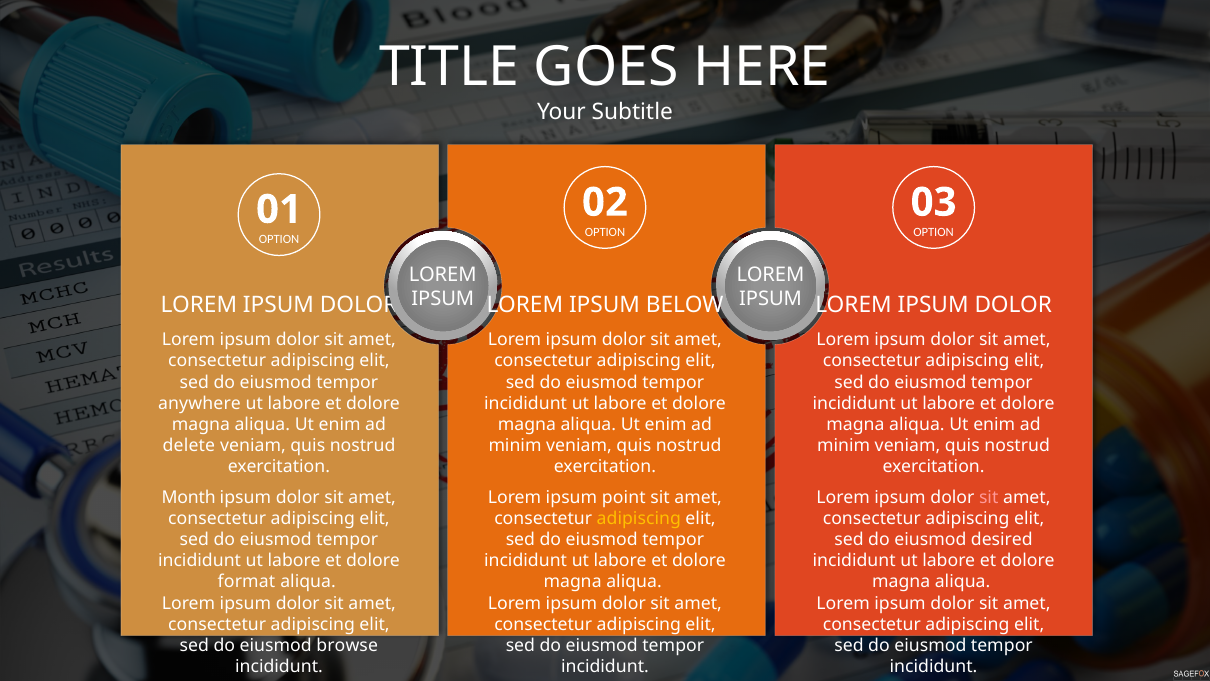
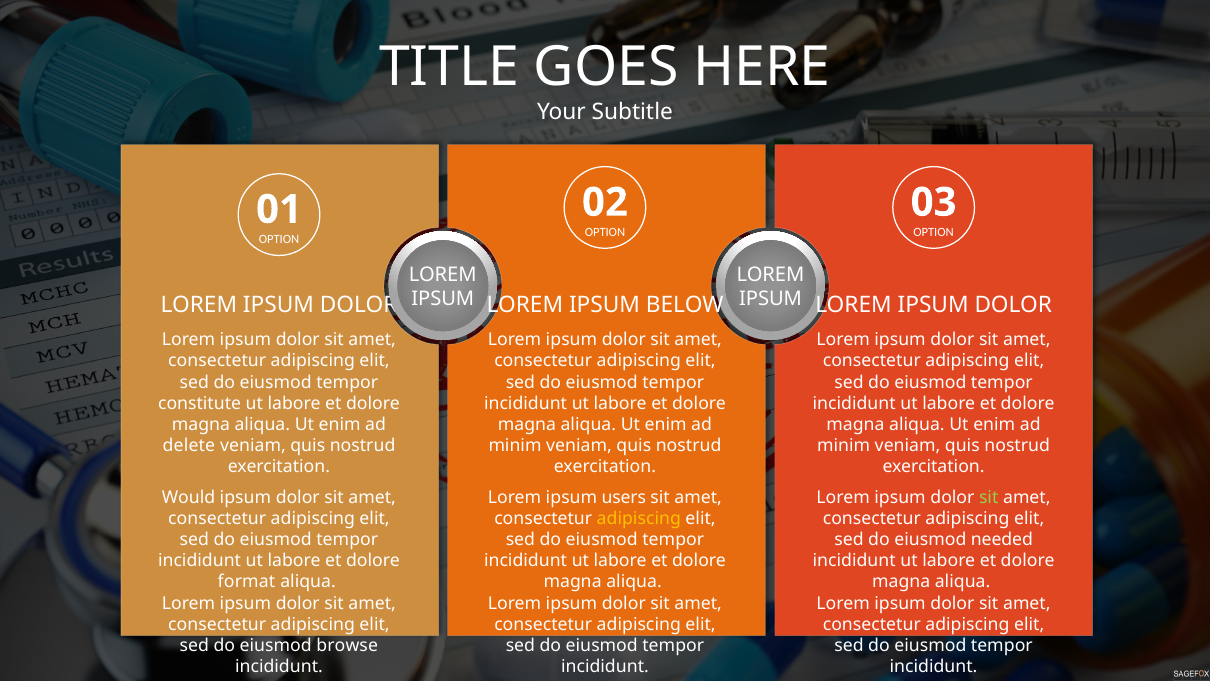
anywhere: anywhere -> constitute
Month: Month -> Would
point: point -> users
sit at (989, 497) colour: pink -> light green
desired: desired -> needed
